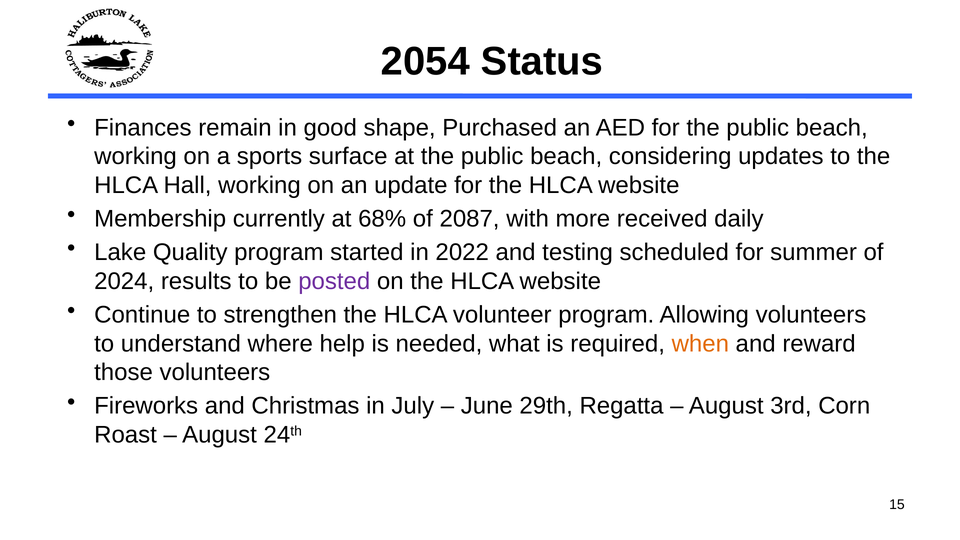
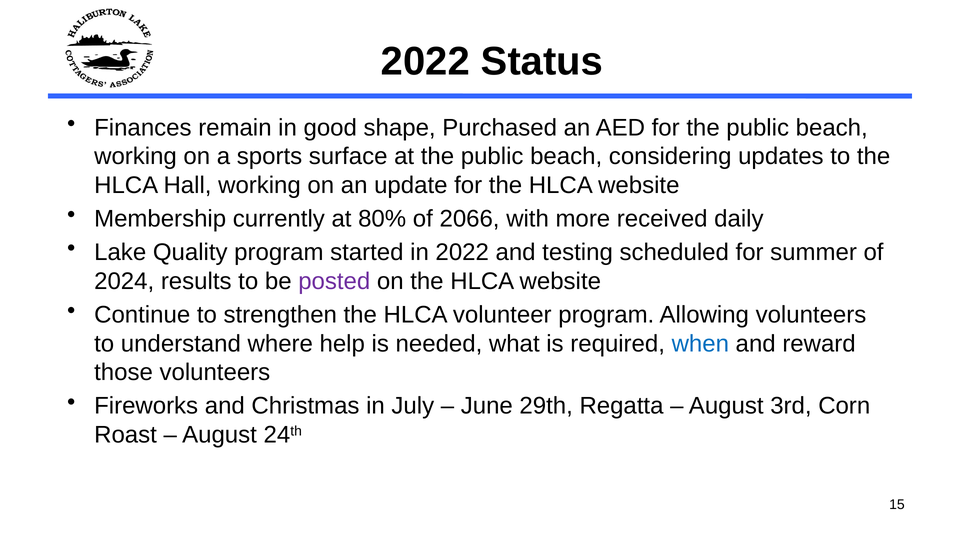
2054 at (425, 62): 2054 -> 2022
68%: 68% -> 80%
2087: 2087 -> 2066
when colour: orange -> blue
